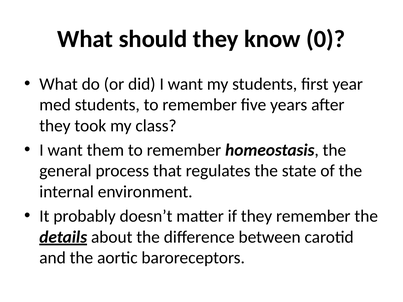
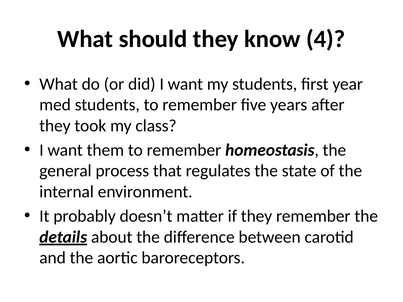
0: 0 -> 4
